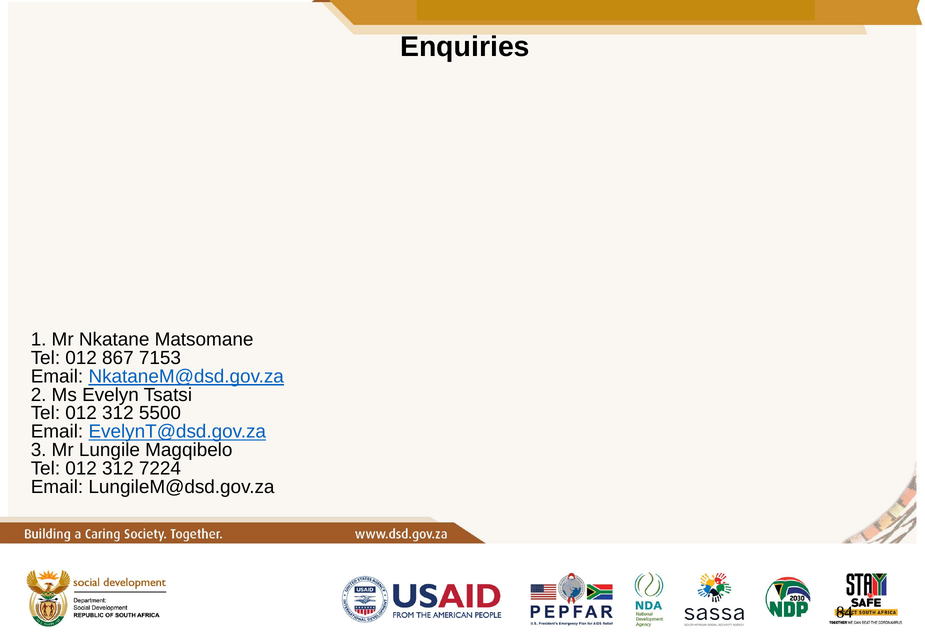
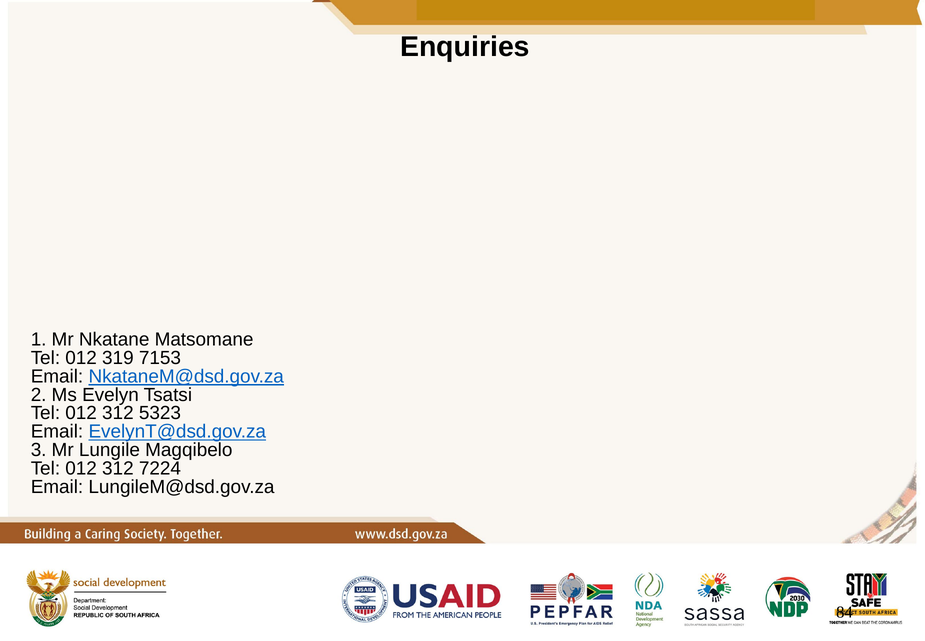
867: 867 -> 319
5500: 5500 -> 5323
